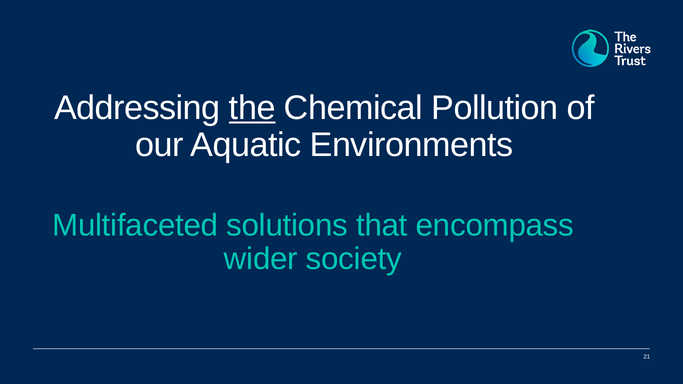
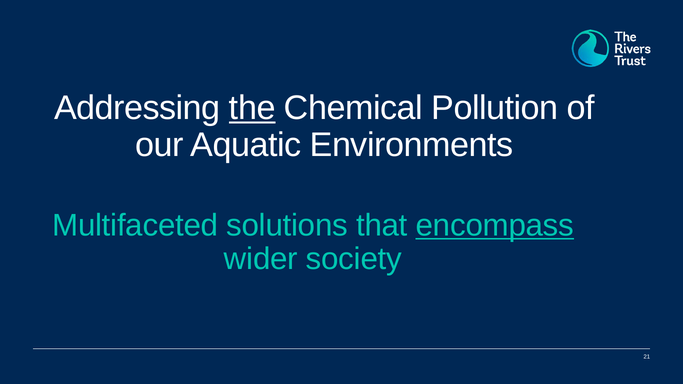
encompass underline: none -> present
